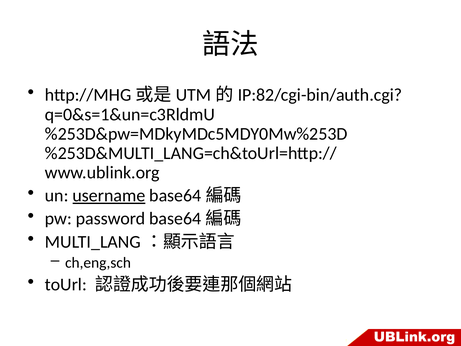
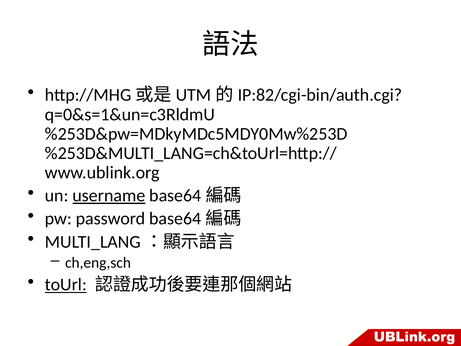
toUrl underline: none -> present
